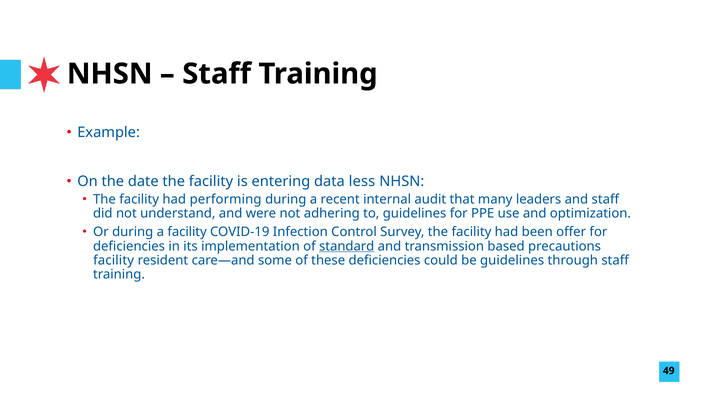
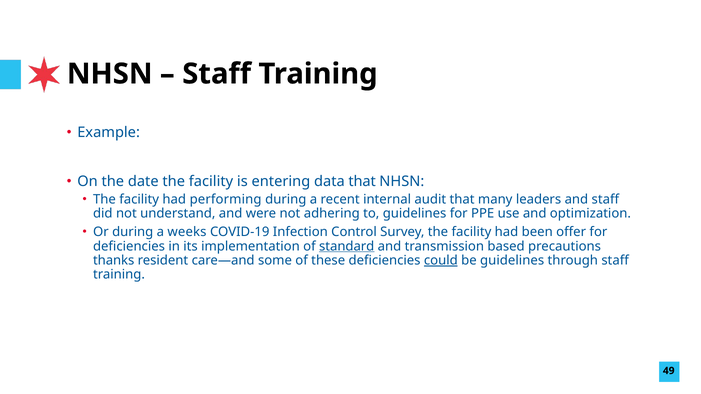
data less: less -> that
a facility: facility -> weeks
facility at (114, 261): facility -> thanks
could underline: none -> present
